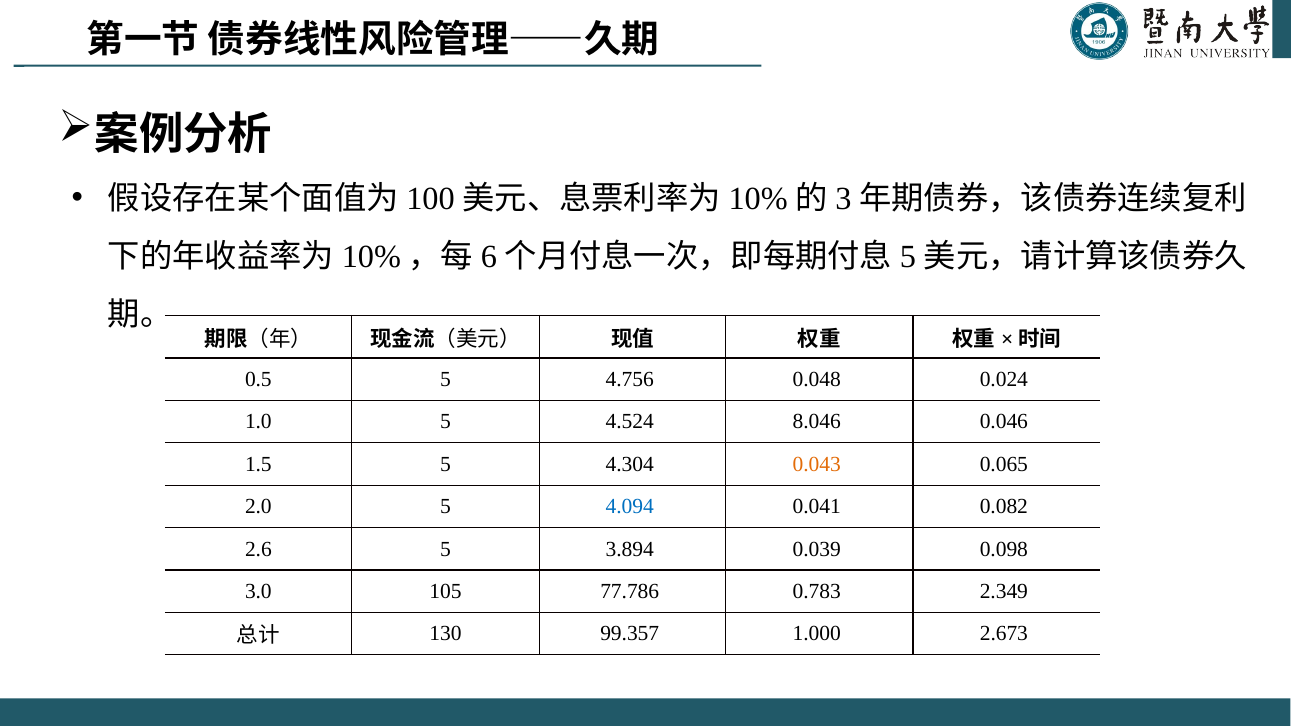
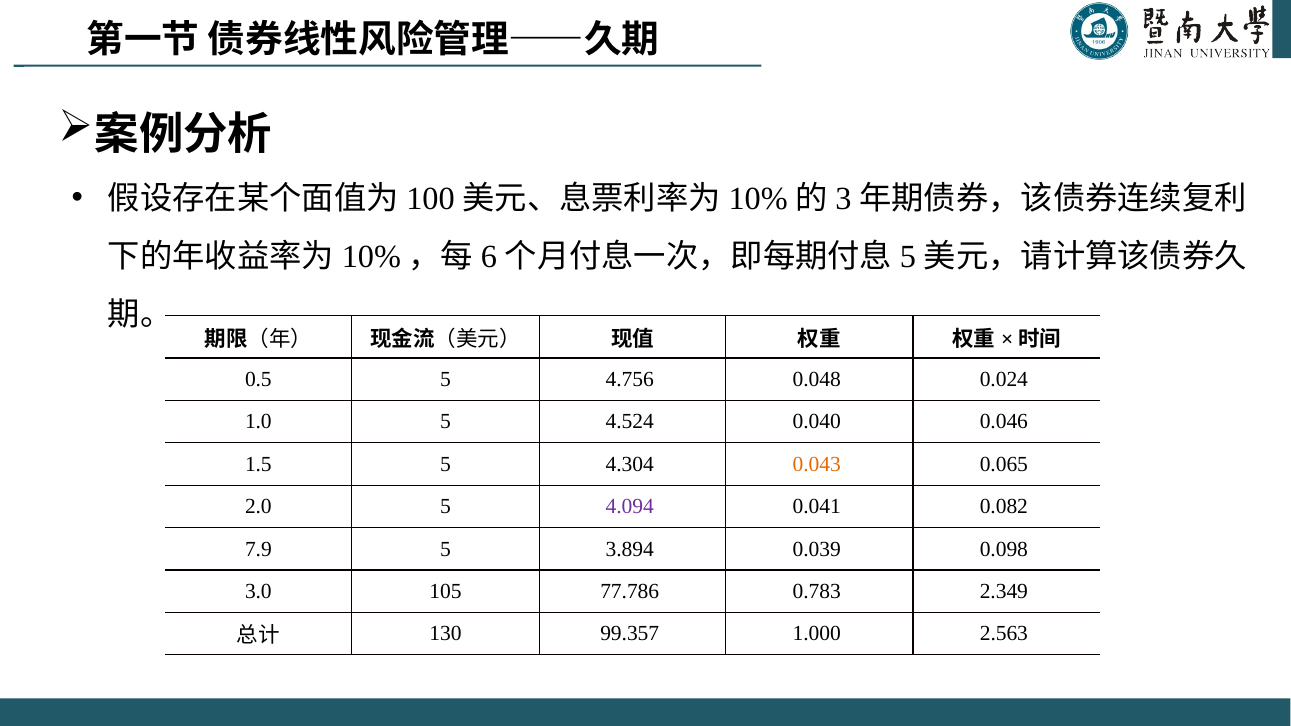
8.046: 8.046 -> 0.040
4.094 colour: blue -> purple
2.6: 2.6 -> 7.9
2.673: 2.673 -> 2.563
